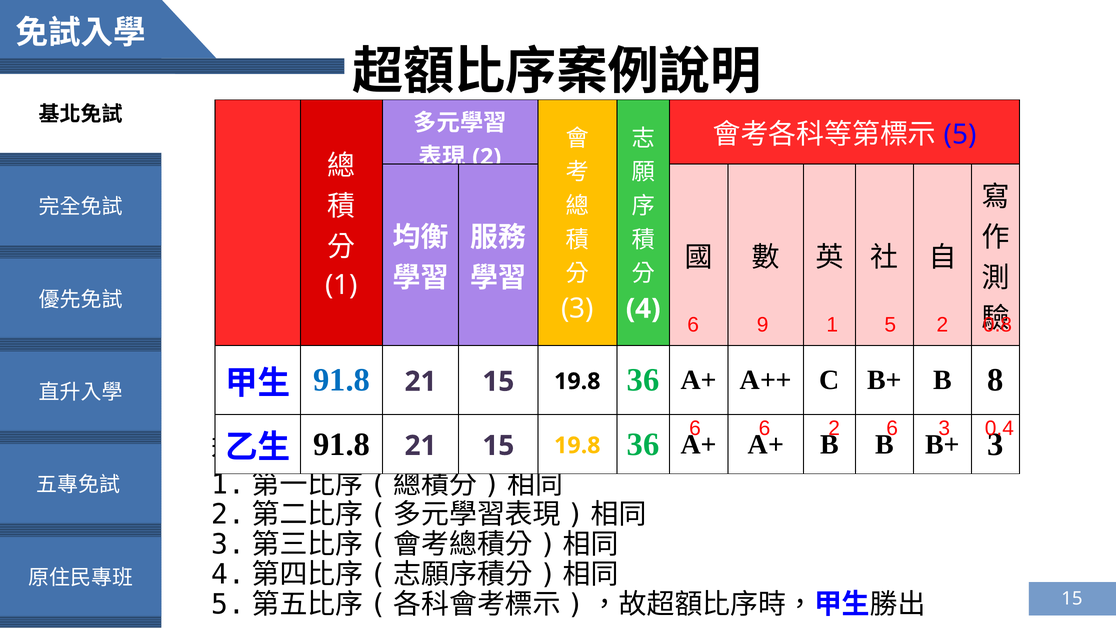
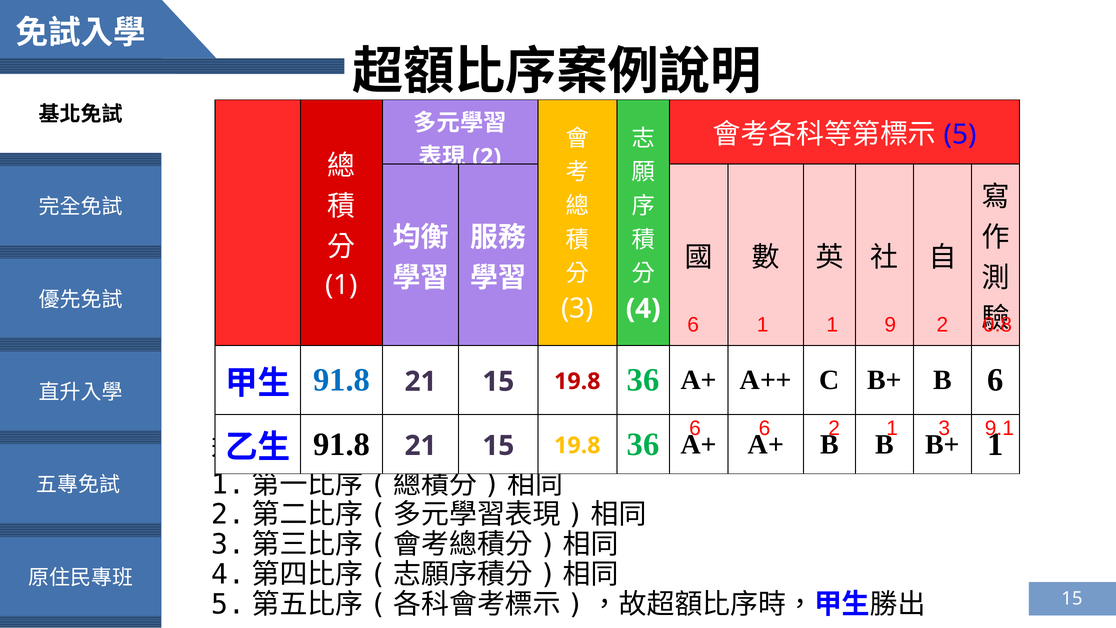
6 9: 9 -> 1
1 5: 5 -> 9
19.8 at (577, 381) colour: black -> red
B 8: 8 -> 6
2 6: 6 -> 1
0.4: 0.4 -> 9.1
3 at (996, 444): 3 -> 1
